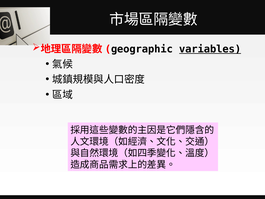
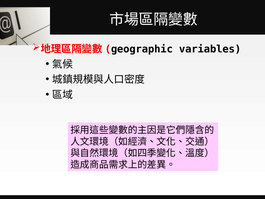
variables underline: present -> none
